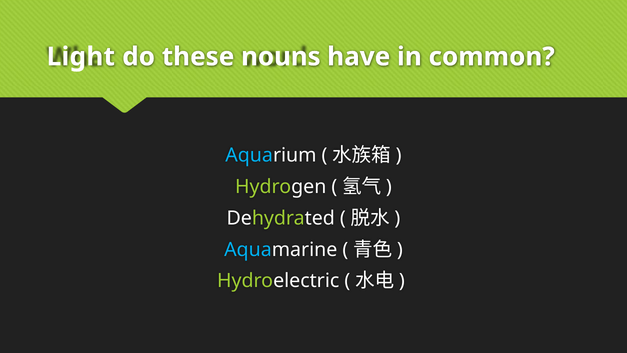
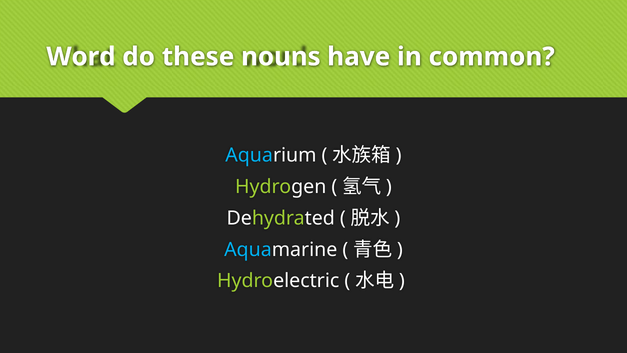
Light: Light -> Word
